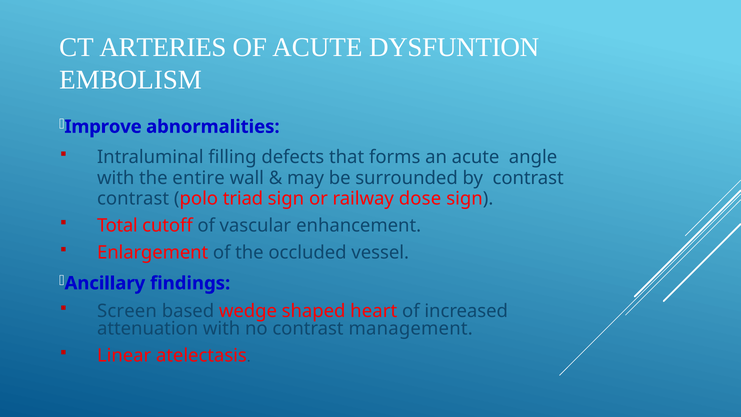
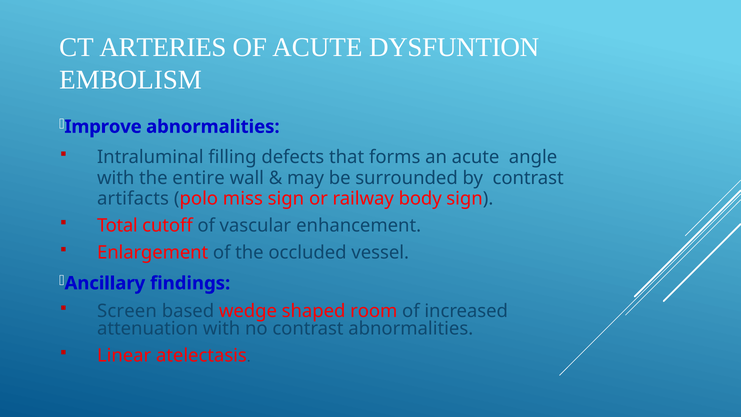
contrast at (133, 199): contrast -> artifacts
triad: triad -> miss
dose: dose -> body
heart: heart -> room
contrast management: management -> abnormalities
